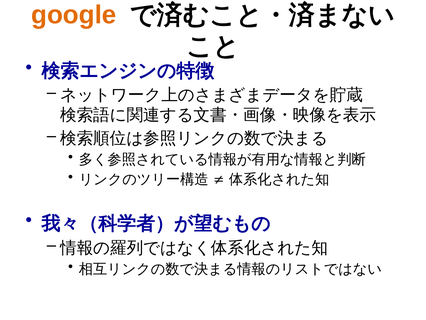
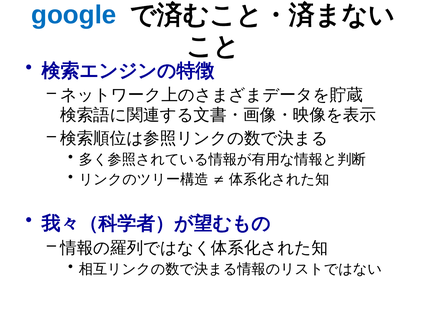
google colour: orange -> blue
